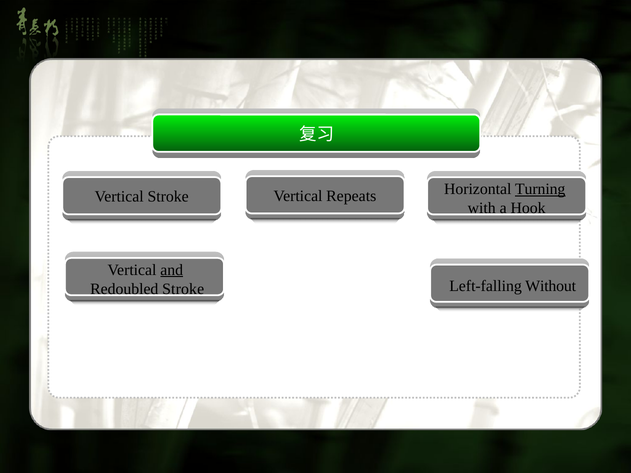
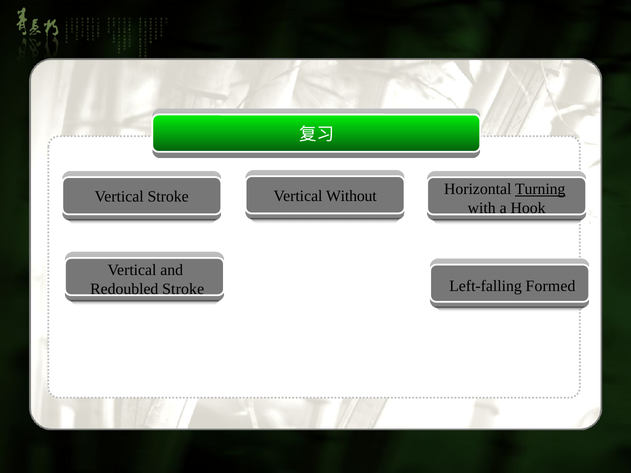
Repeats: Repeats -> Without
and underline: present -> none
Without: Without -> Formed
